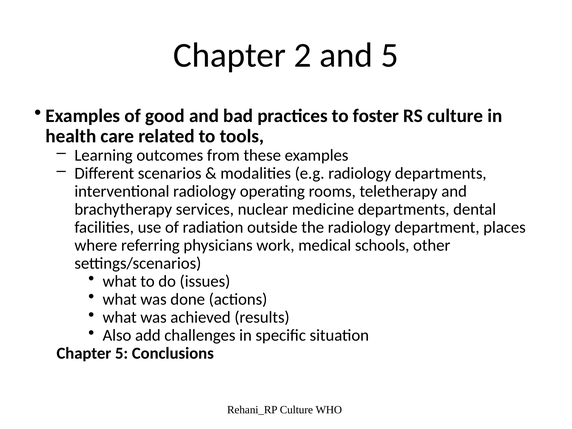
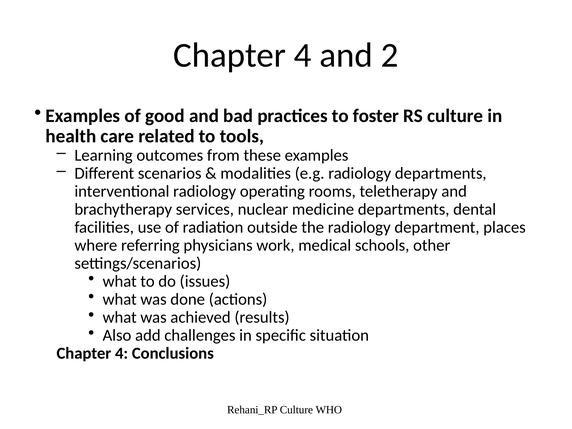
2 at (303, 55): 2 -> 4
and 5: 5 -> 2
5 at (122, 353): 5 -> 4
